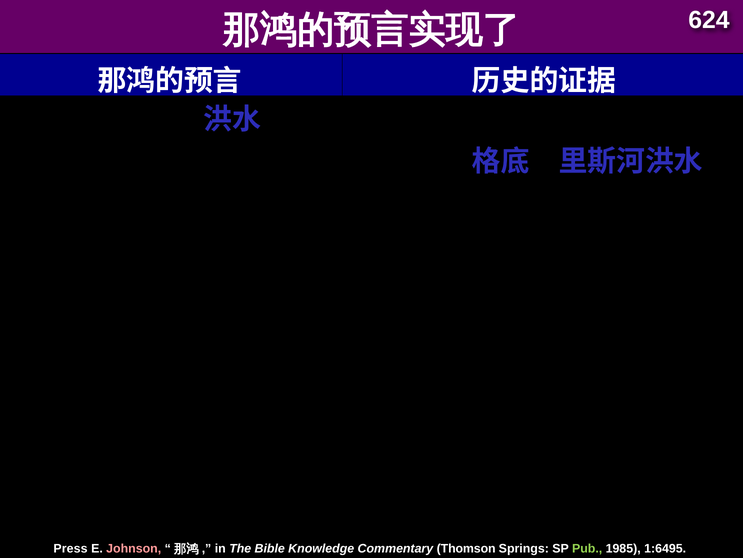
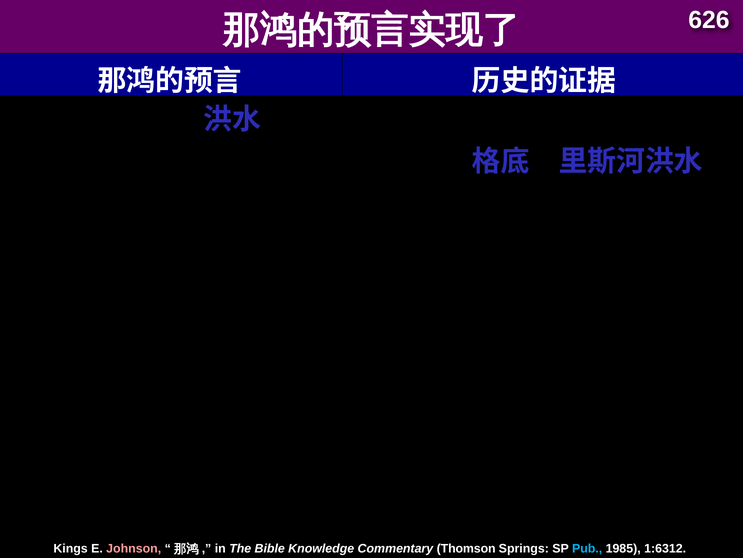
624: 624 -> 626
Press: Press -> Kings
Pub colour: light green -> light blue
1:6495: 1:6495 -> 1:6312
